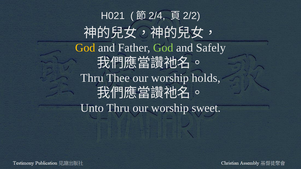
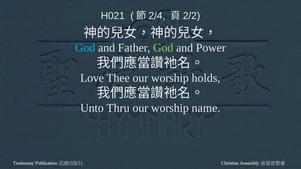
God at (85, 48) colour: yellow -> light blue
Safely: Safely -> Power
Thru at (92, 78): Thru -> Love
sweet: sweet -> name
